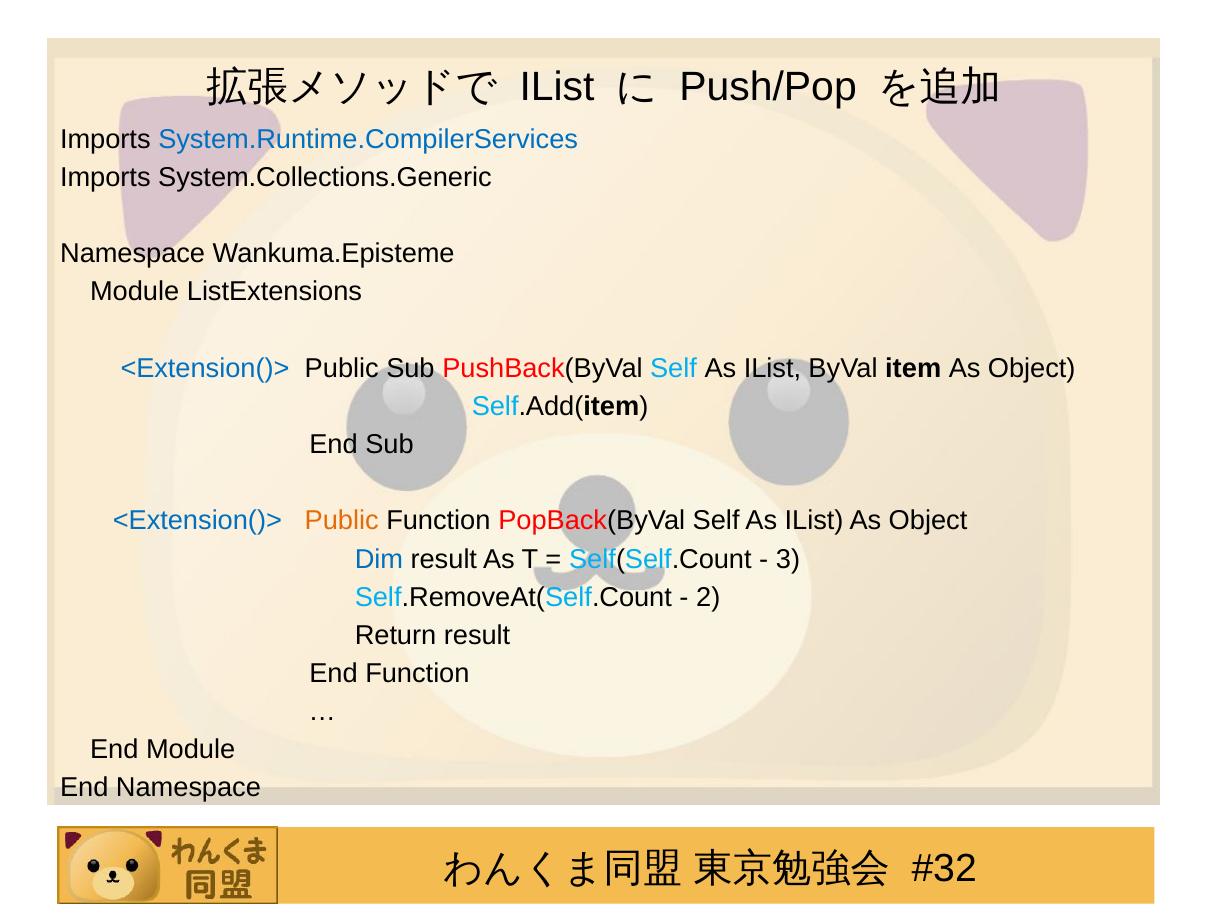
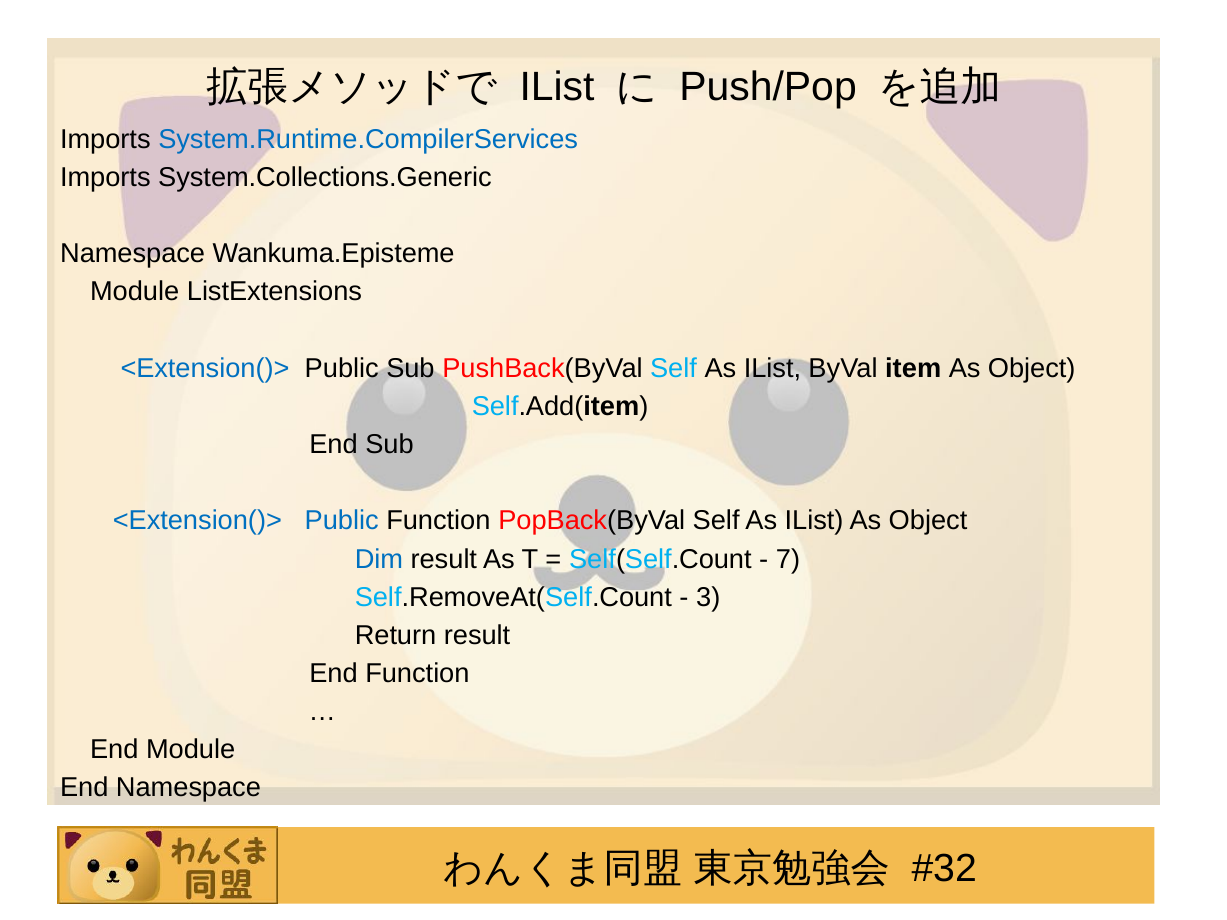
Public at (342, 521) colour: orange -> blue
3: 3 -> 7
2: 2 -> 3
